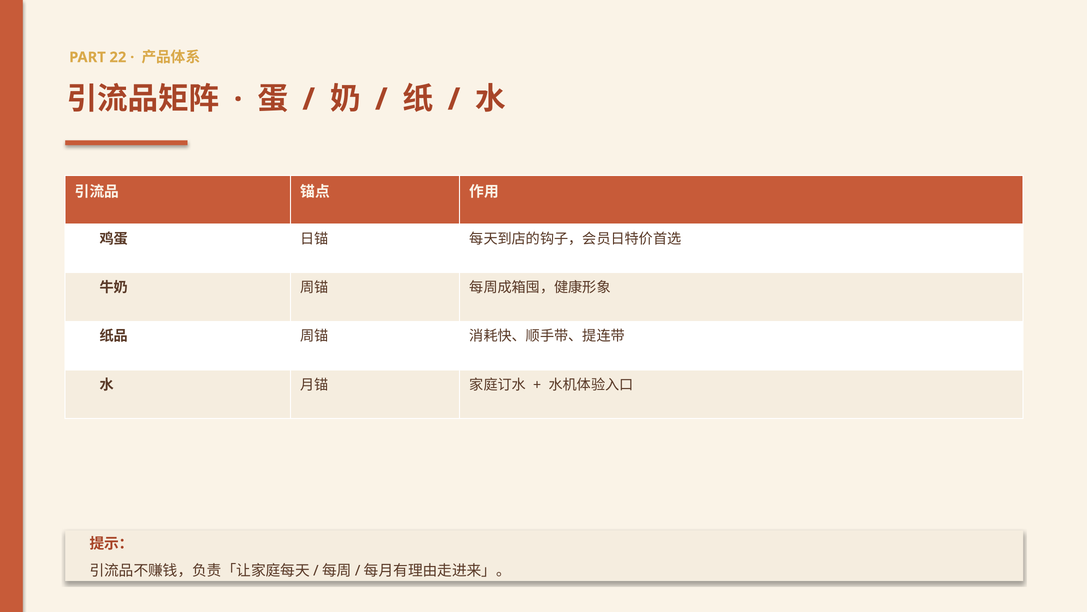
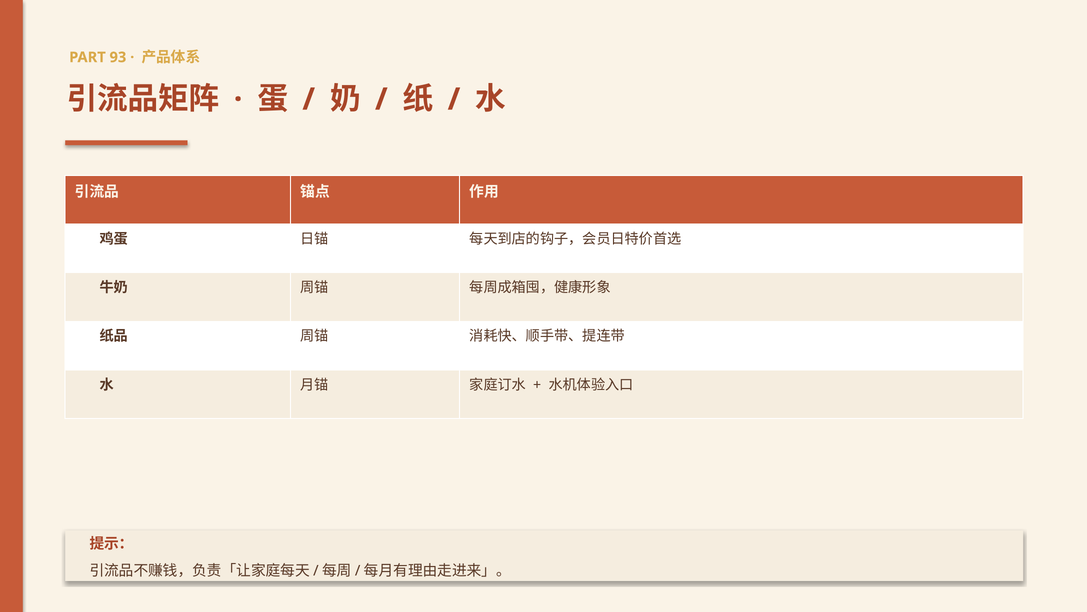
22: 22 -> 93
